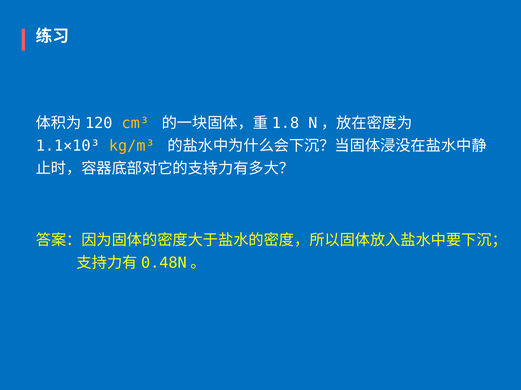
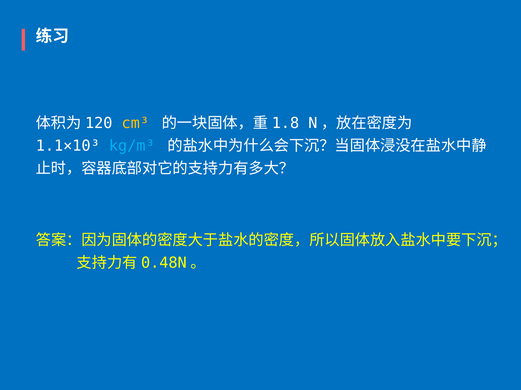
kg/m³ colour: yellow -> light blue
